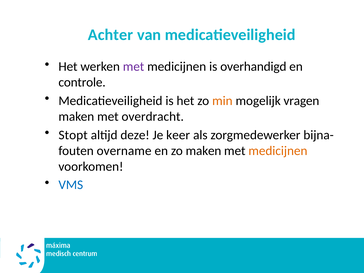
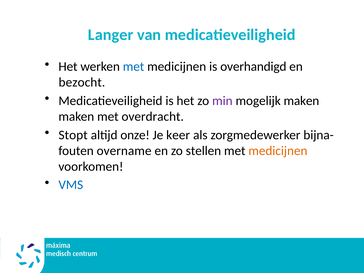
Achter: Achter -> Langer
met at (134, 67) colour: purple -> blue
controle: controle -> bezocht
min colour: orange -> purple
mogelijk vragen: vragen -> maken
deze: deze -> onze
zo maken: maken -> stellen
